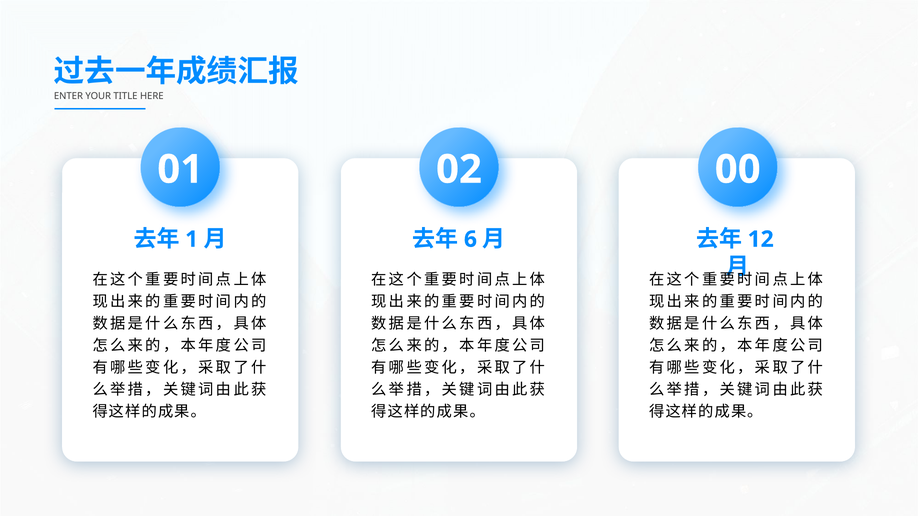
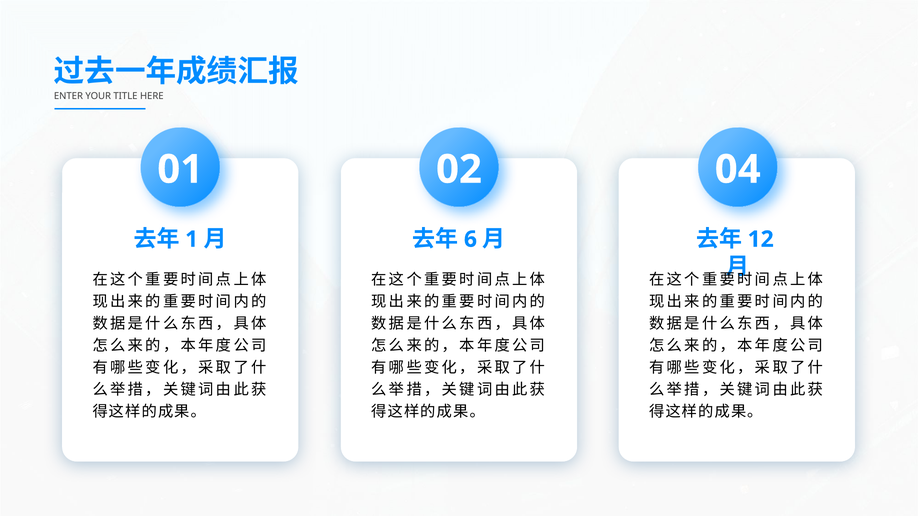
00: 00 -> 04
